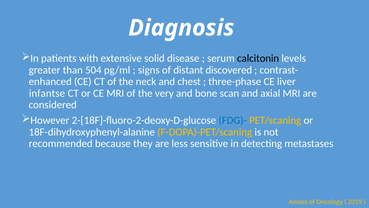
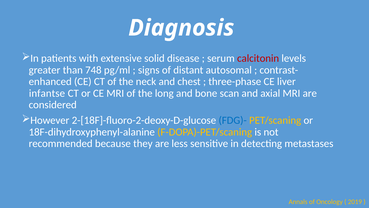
calcitonin colour: black -> red
504: 504 -> 748
discovered: discovered -> autosomal
very: very -> long
